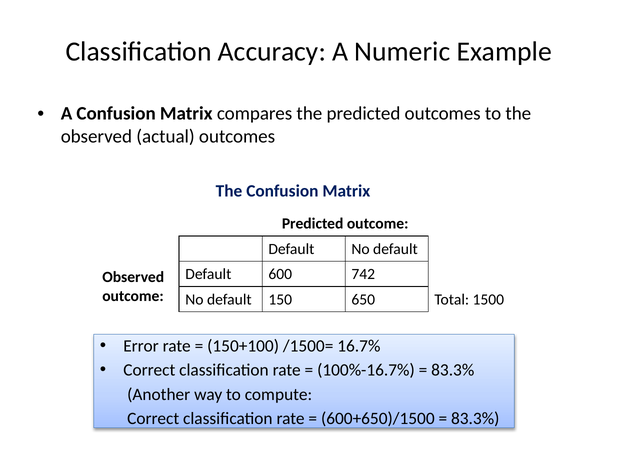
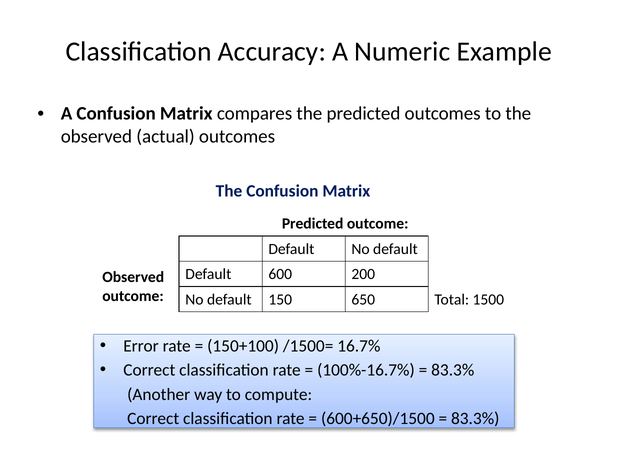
742: 742 -> 200
